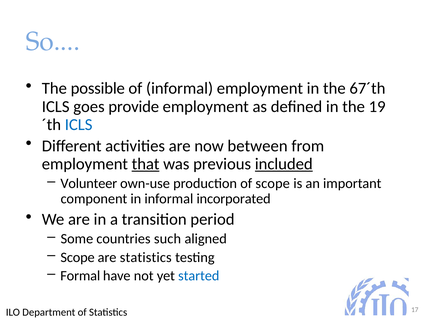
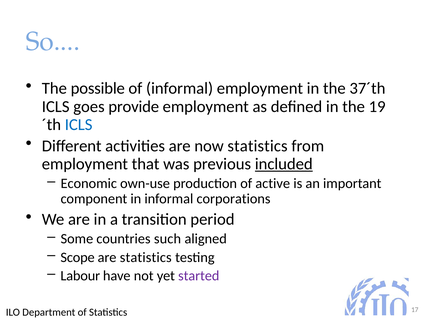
67´th: 67´th -> 37´th
now between: between -> statistics
that underline: present -> none
Volunteer: Volunteer -> Economic
of scope: scope -> active
incorporated: incorporated -> corporations
Formal: Formal -> Labour
started colour: blue -> purple
